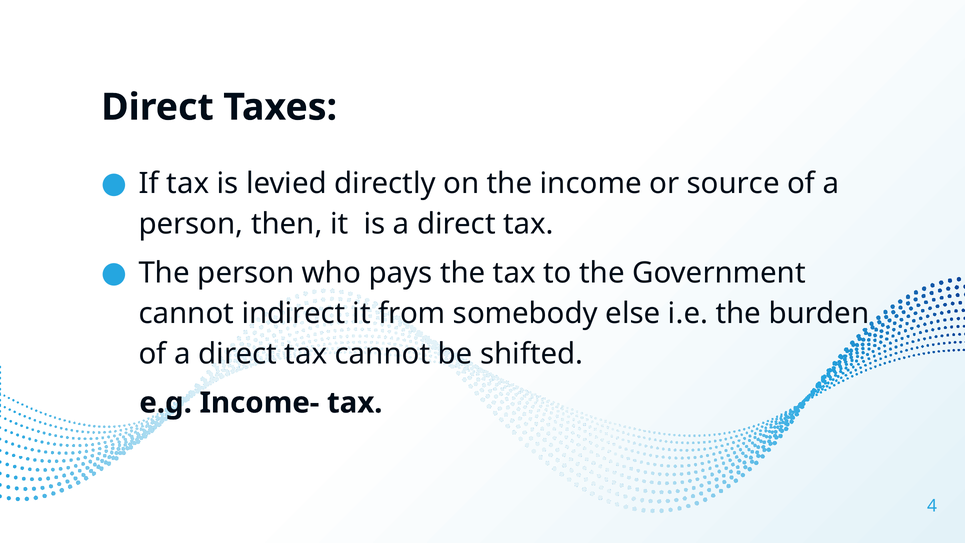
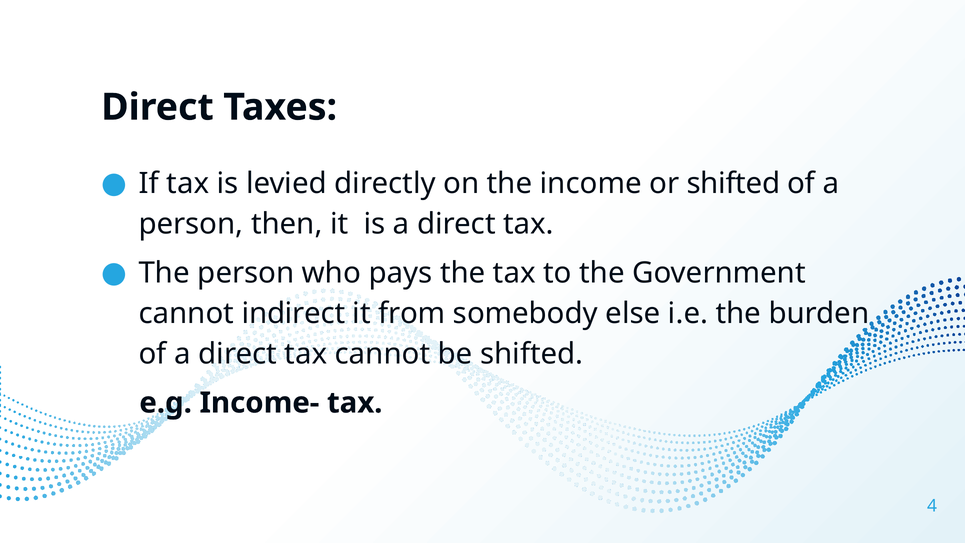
or source: source -> shifted
